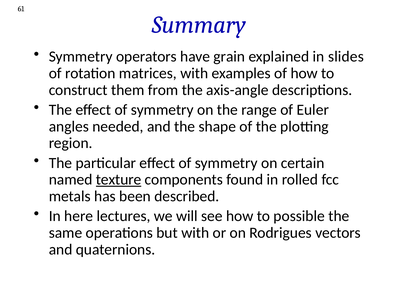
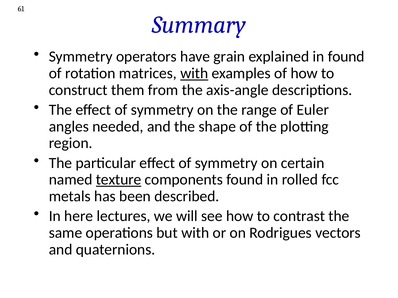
in slides: slides -> found
with at (194, 73) underline: none -> present
possible: possible -> contrast
